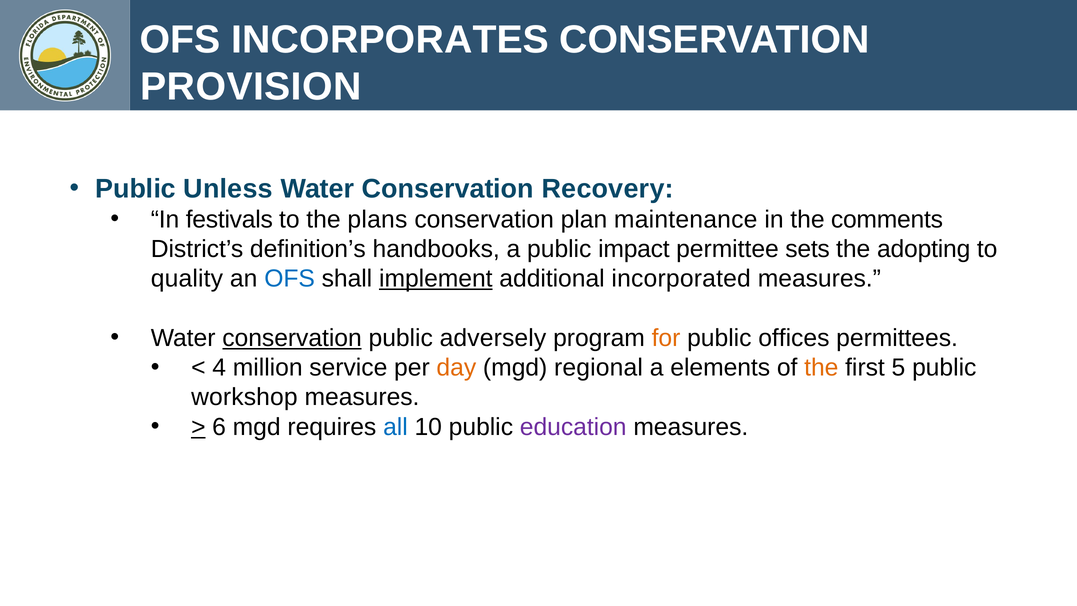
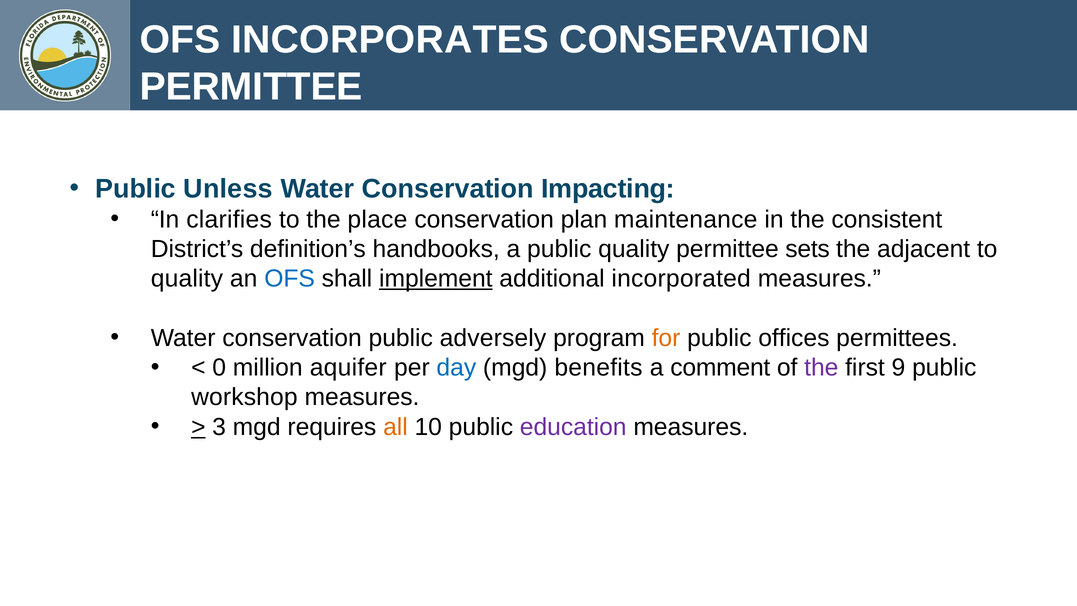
PROVISION at (251, 87): PROVISION -> PERMITTEE
Recovery: Recovery -> Impacting
festivals: festivals -> clarifies
plans: plans -> place
comments: comments -> consistent
public impact: impact -> quality
adopting: adopting -> adjacent
conservation at (292, 338) underline: present -> none
4: 4 -> 0
service: service -> aquifer
day colour: orange -> blue
regional: regional -> benefits
elements: elements -> comment
the at (821, 368) colour: orange -> purple
5: 5 -> 9
6: 6 -> 3
all colour: blue -> orange
